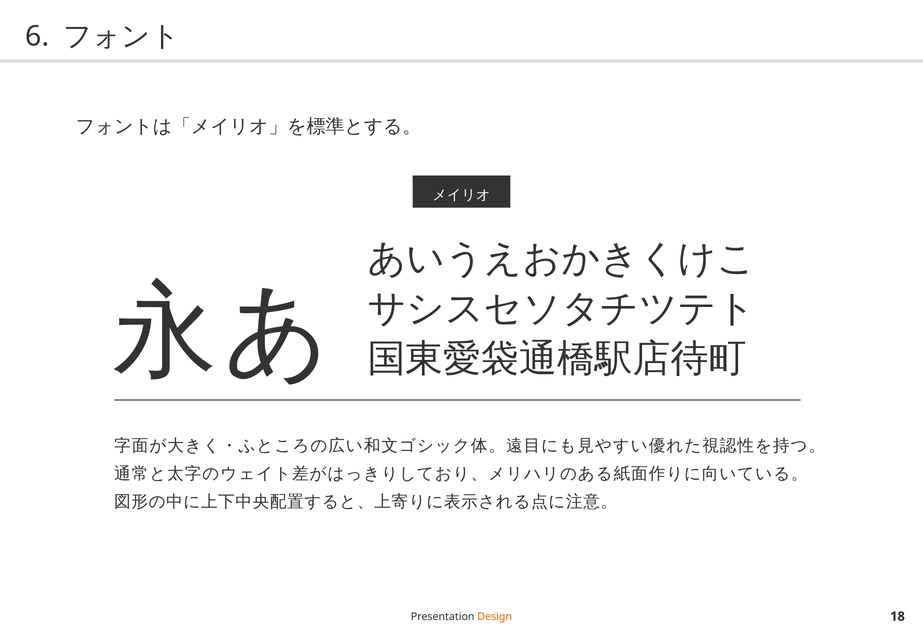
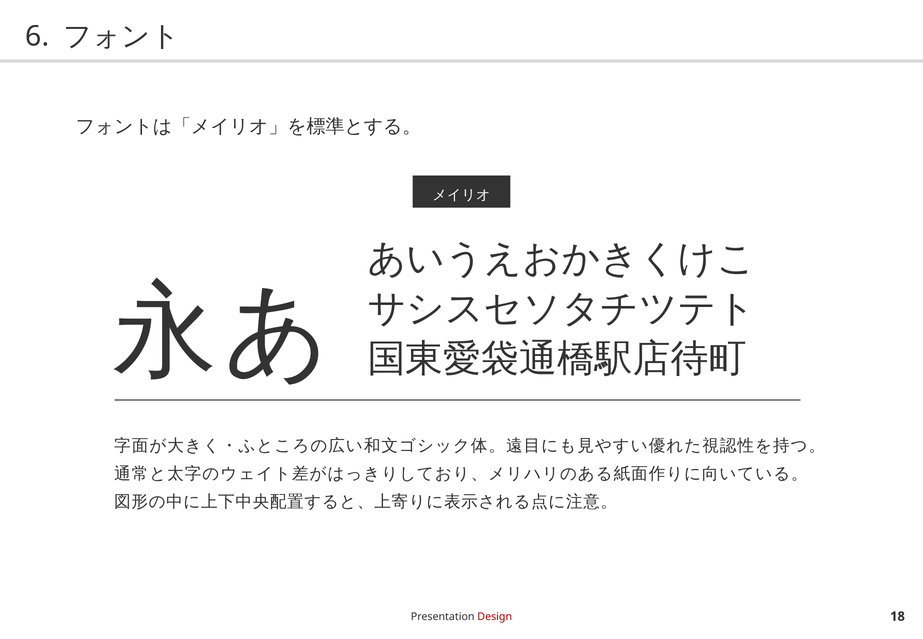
Design colour: orange -> red
